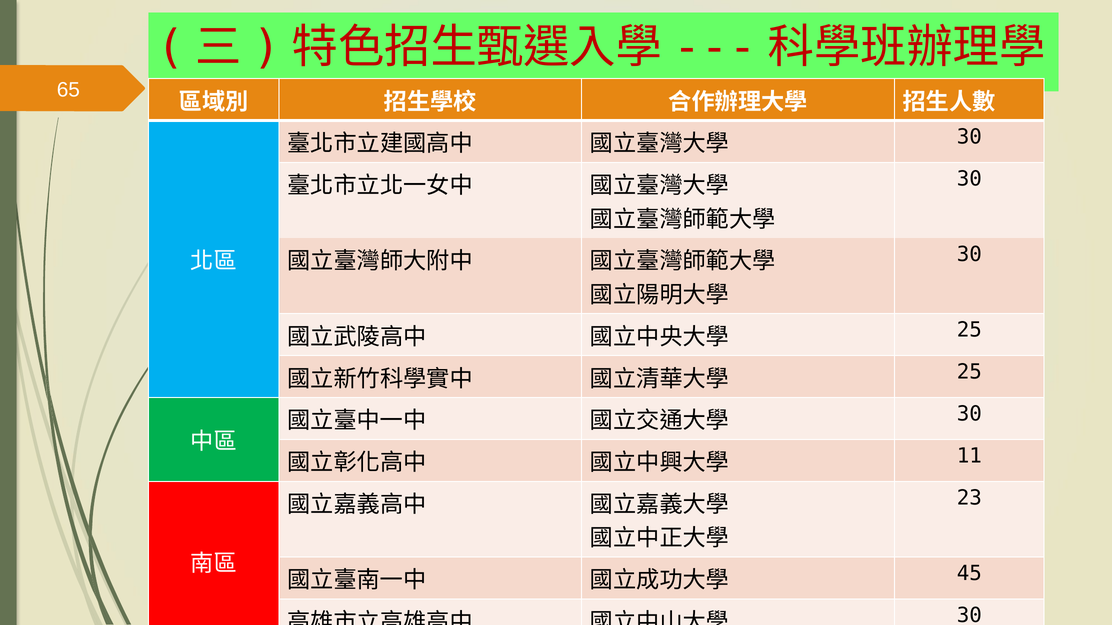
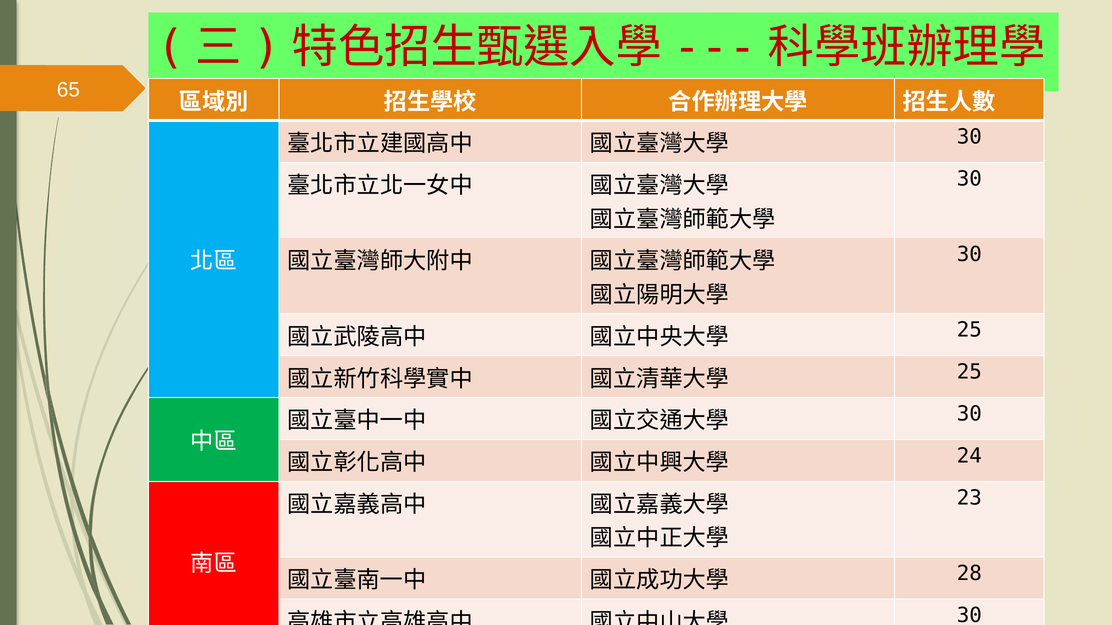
11: 11 -> 24
45: 45 -> 28
